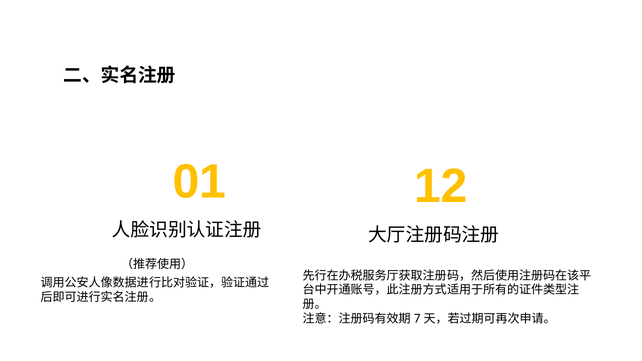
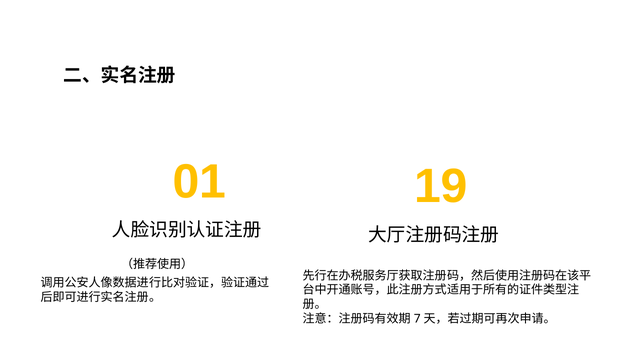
12: 12 -> 19
